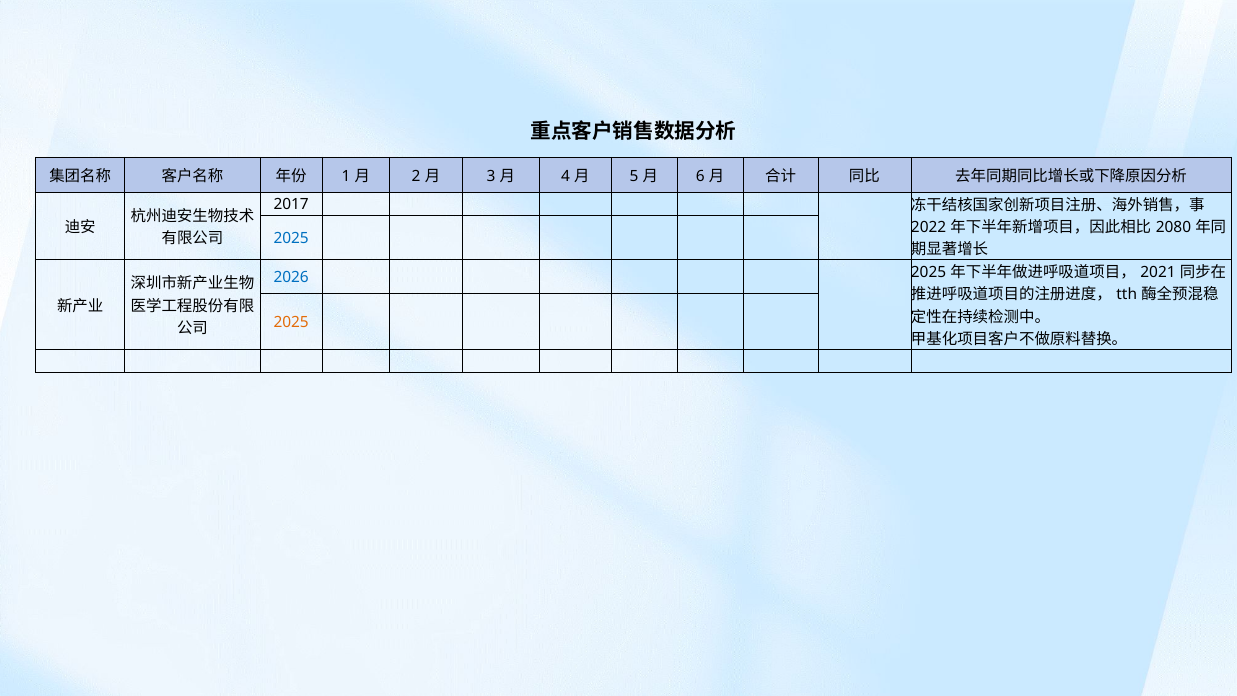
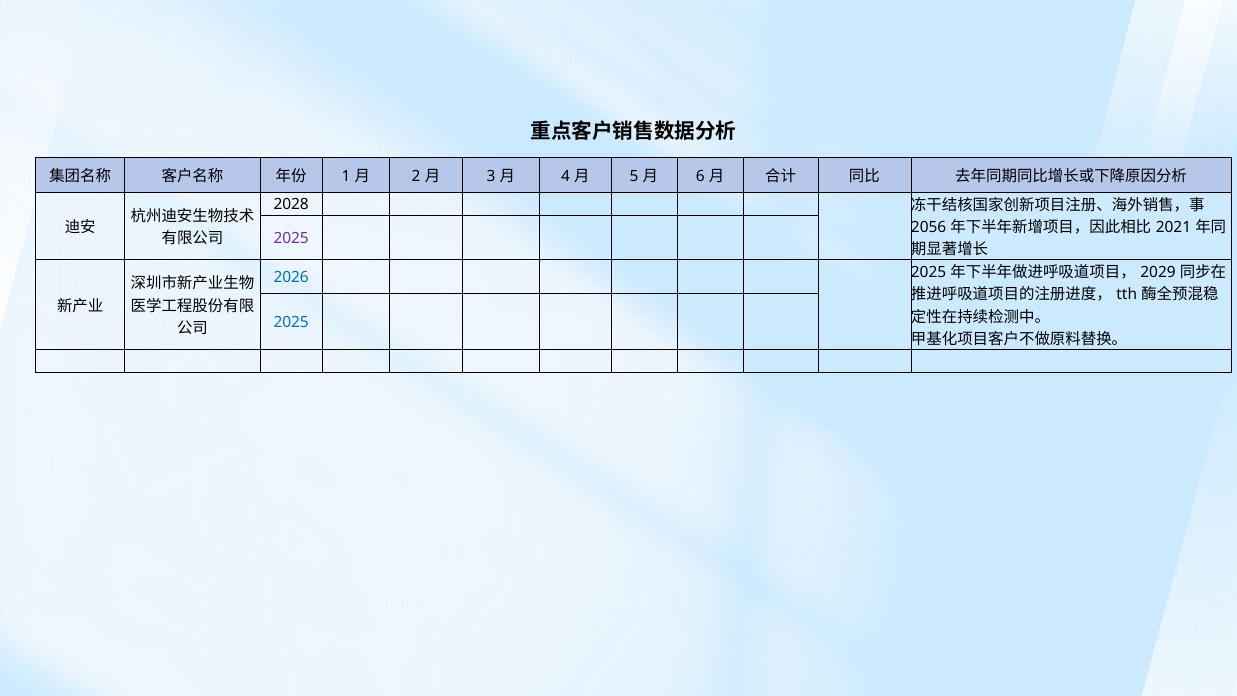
2017: 2017 -> 2028
2022: 2022 -> 2056
2080: 2080 -> 2021
2025 at (291, 238) colour: blue -> purple
2021: 2021 -> 2029
2025 at (291, 322) colour: orange -> blue
